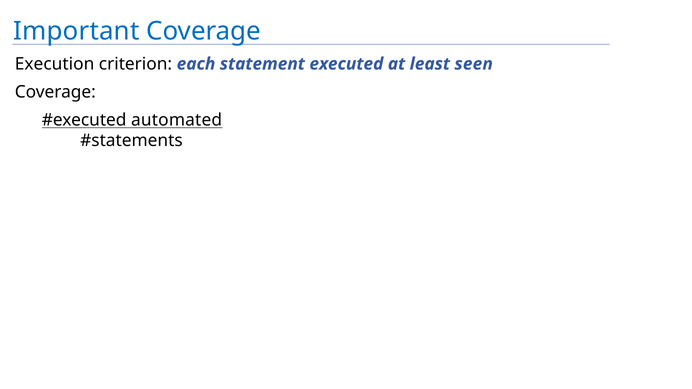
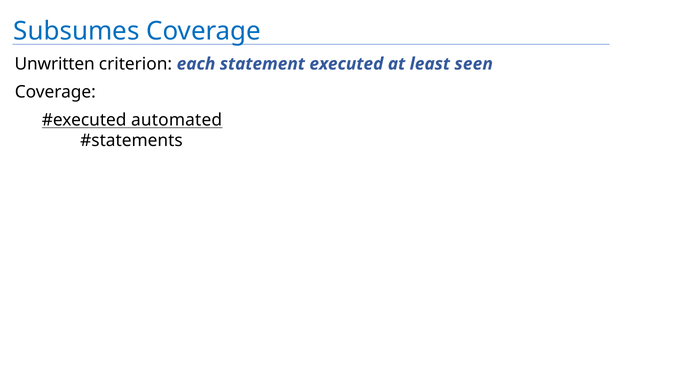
Important: Important -> Subsumes
Execution: Execution -> Unwritten
